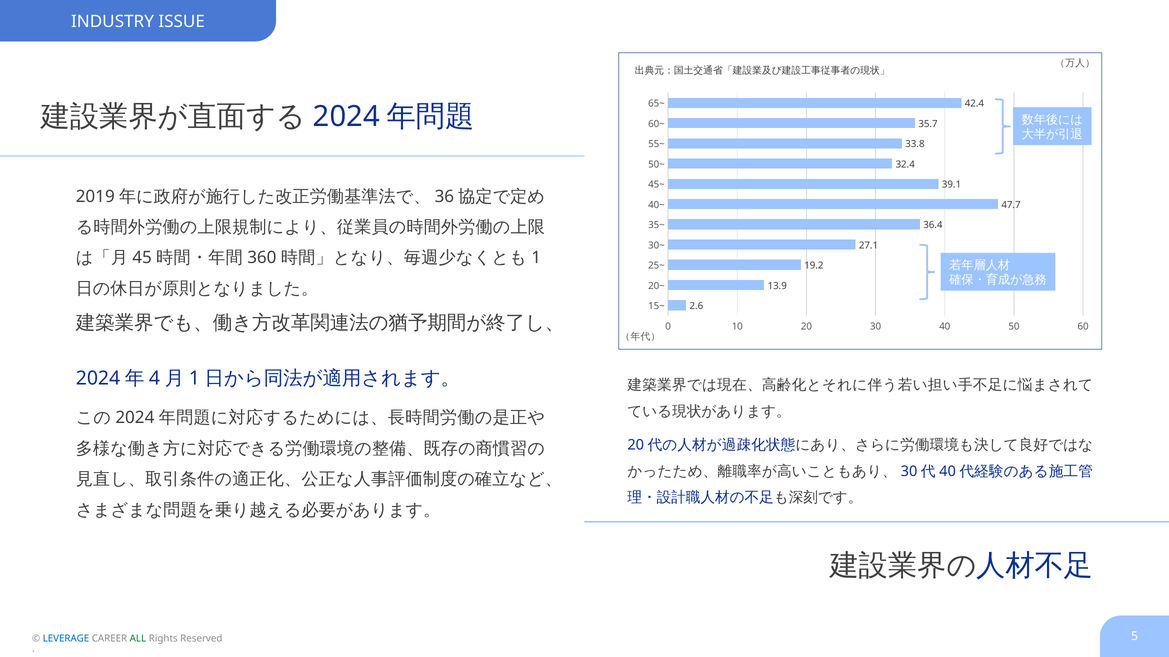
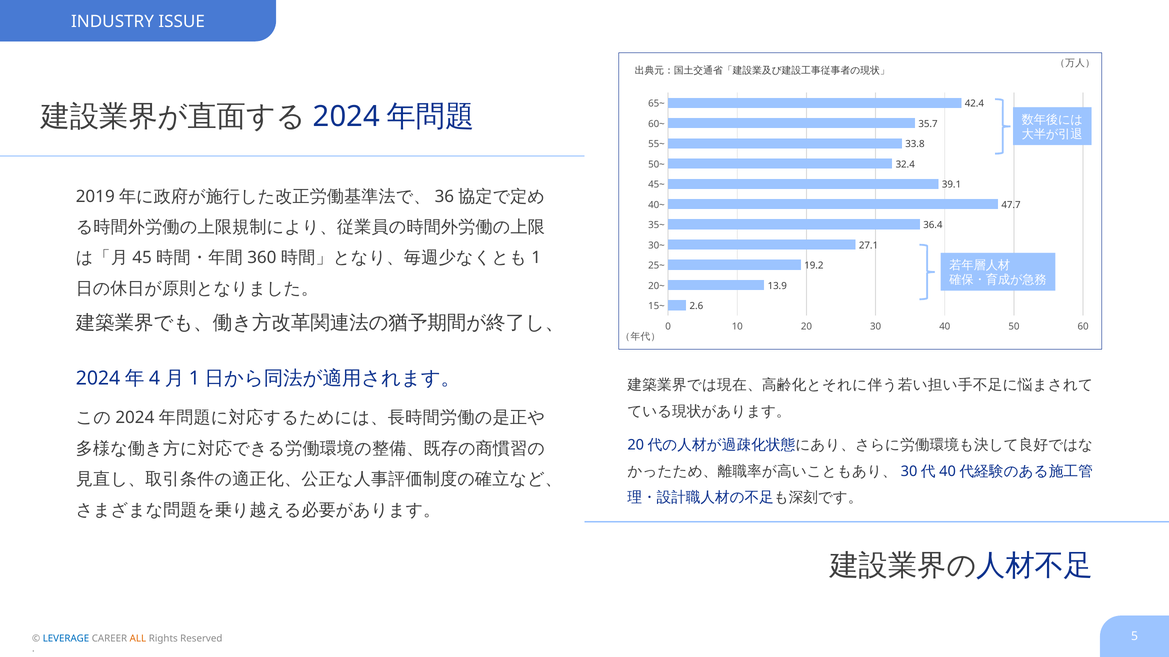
ALL colour: green -> orange
